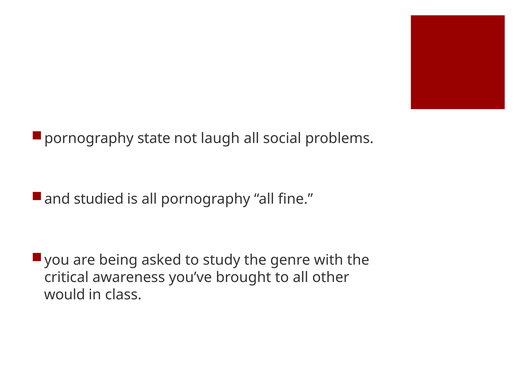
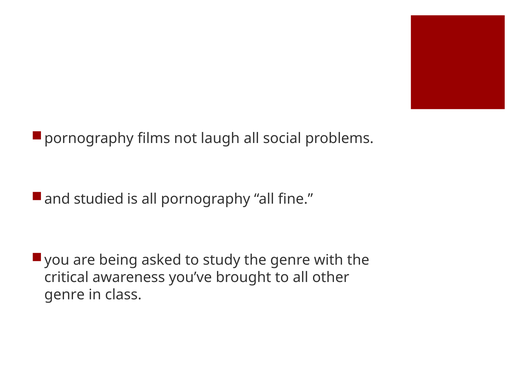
state: state -> films
would at (65, 295): would -> genre
